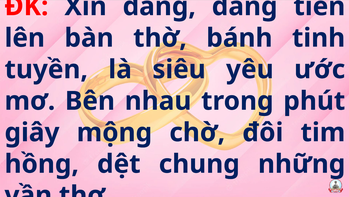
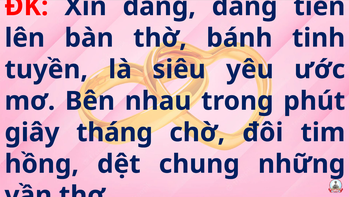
mộng: mộng -> tháng
